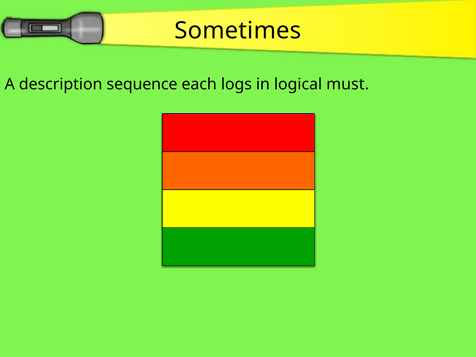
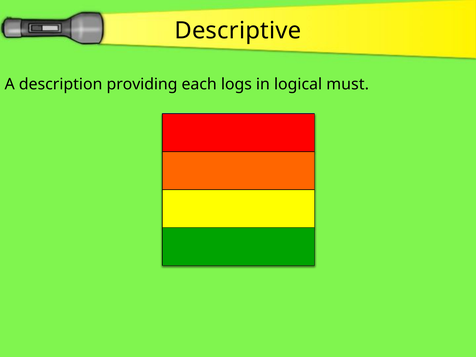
Sometimes: Sometimes -> Descriptive
sequence: sequence -> providing
